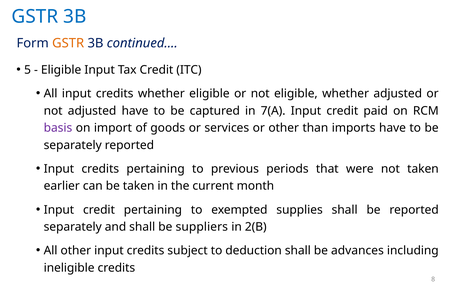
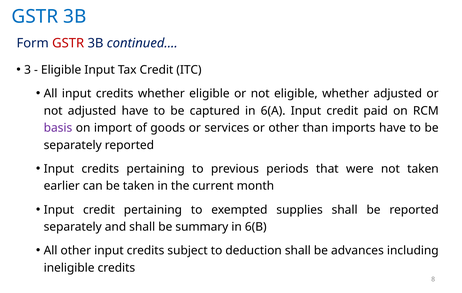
GSTR at (68, 43) colour: orange -> red
5: 5 -> 3
7(A: 7(A -> 6(A
suppliers: suppliers -> summary
2(B: 2(B -> 6(B
